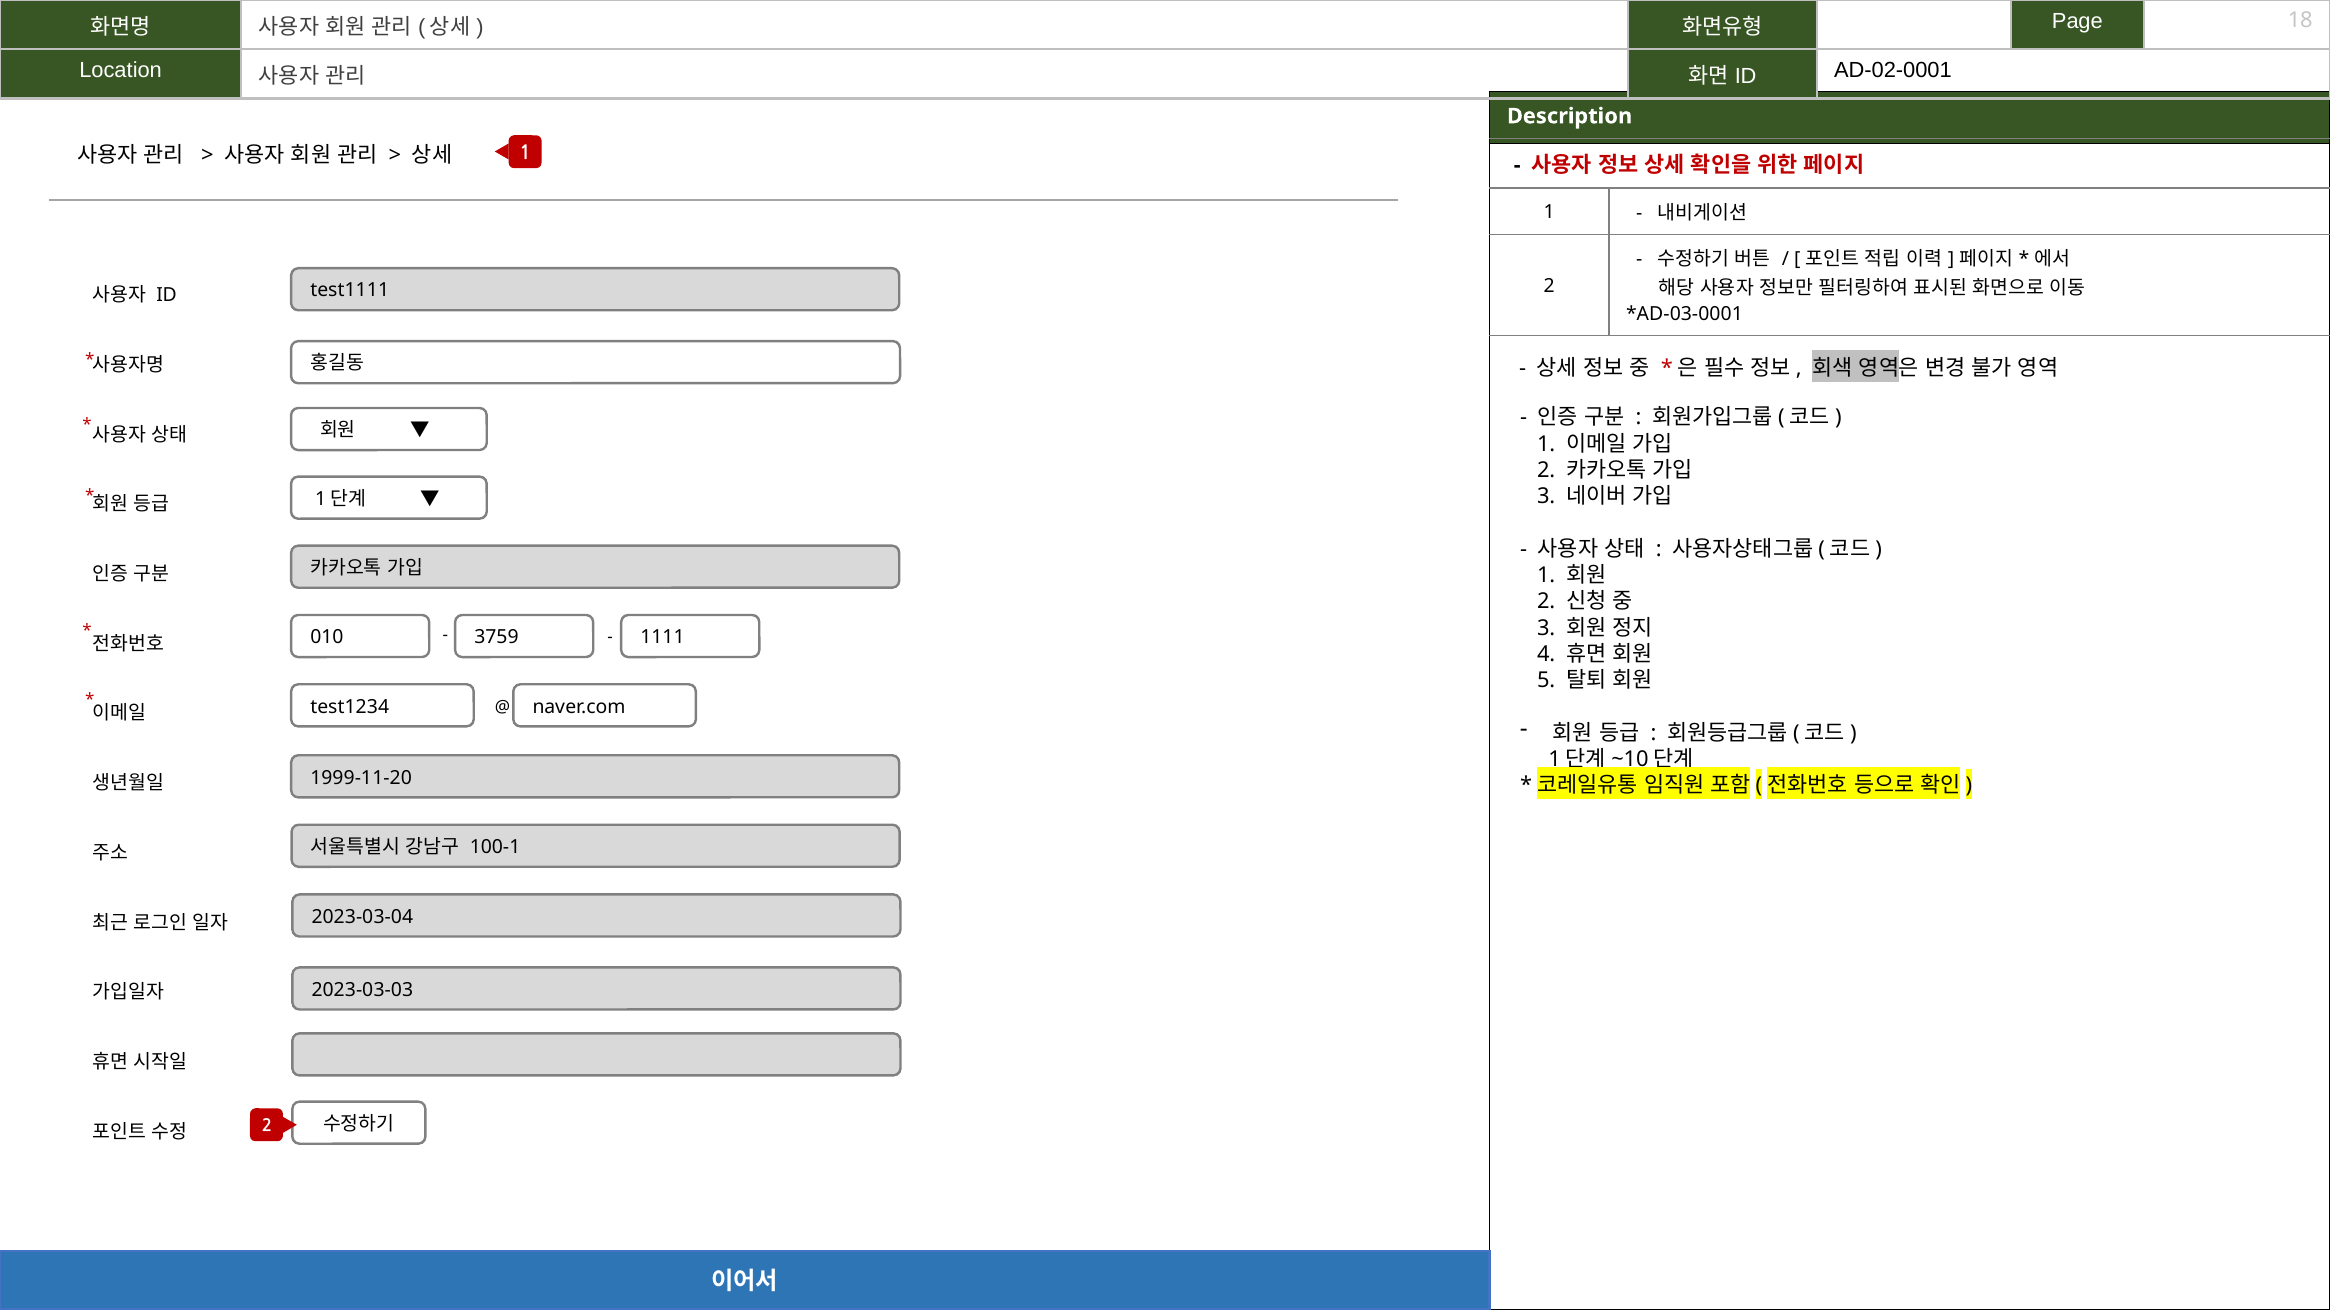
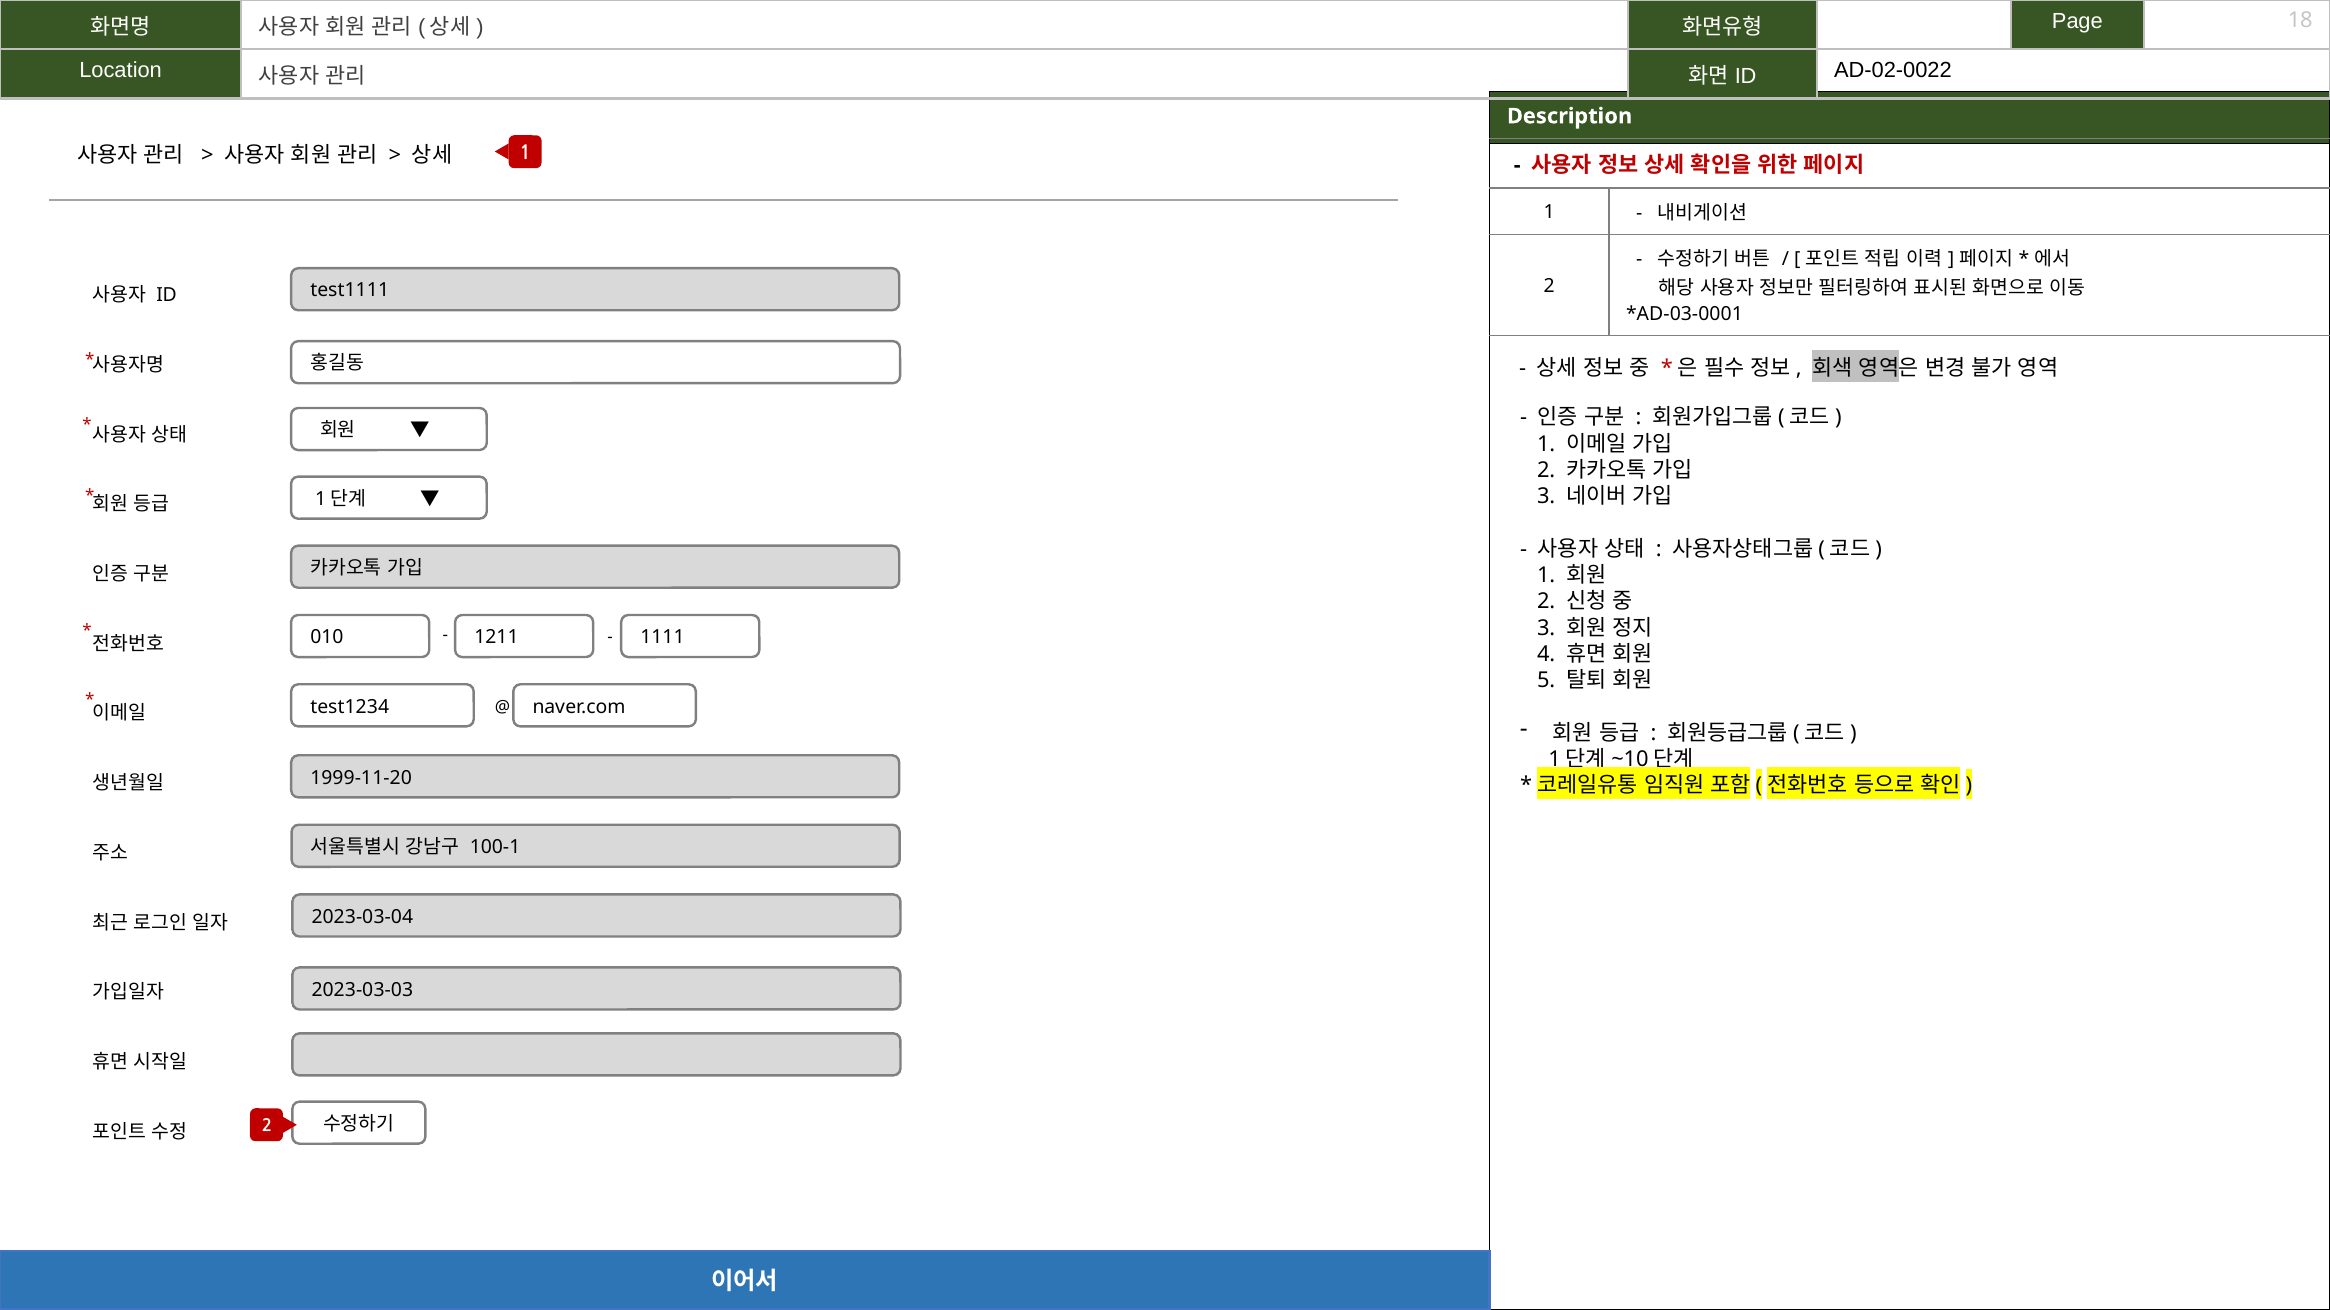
AD-02-0001: AD-02-0001 -> AD-02-0022
3759: 3759 -> 1211
